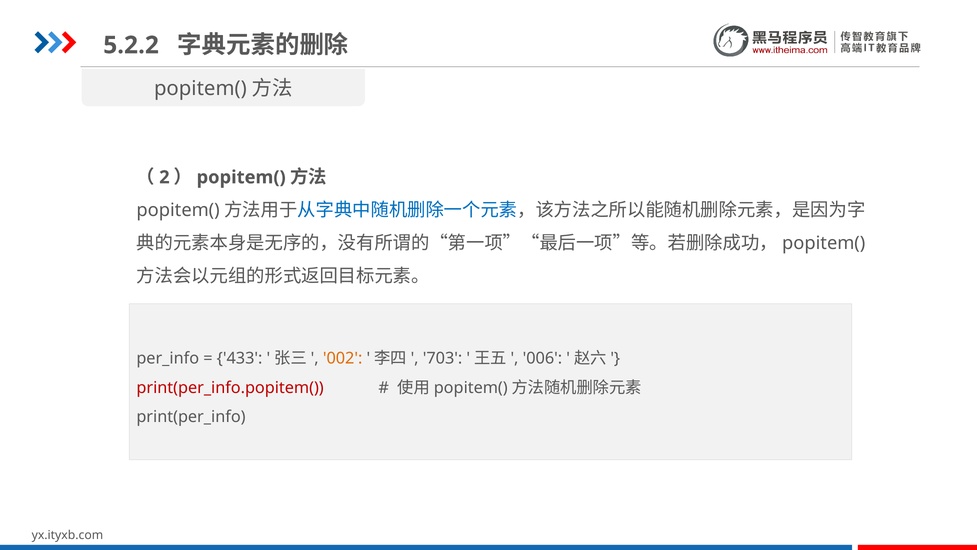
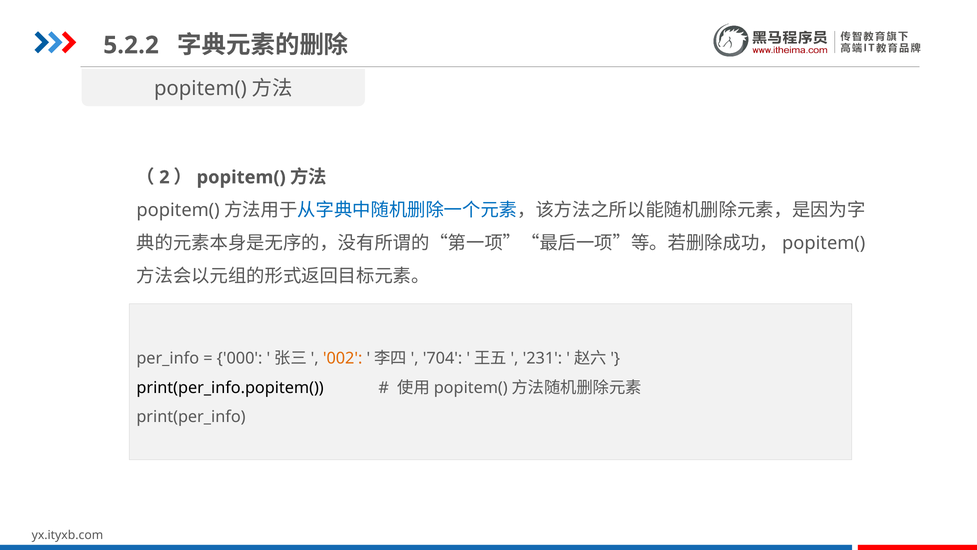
433: 433 -> 000
703: 703 -> 704
006: 006 -> 231
print(per_info.popitem( colour: red -> black
